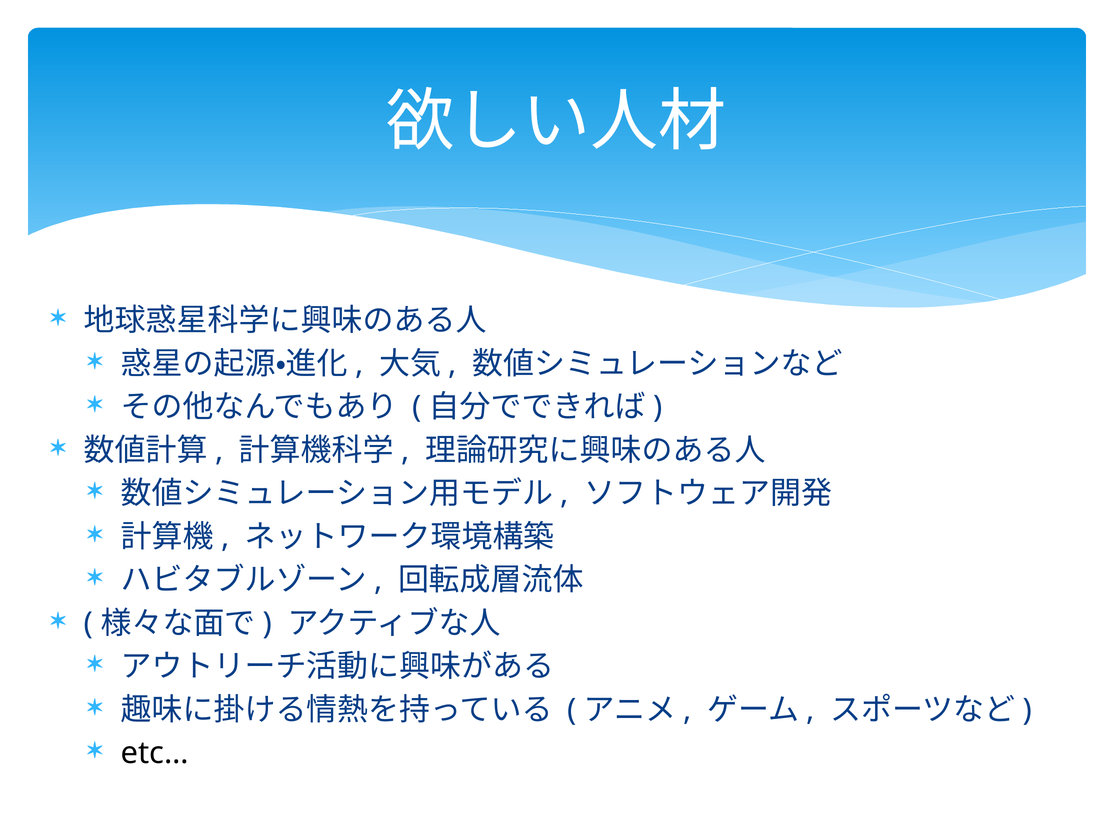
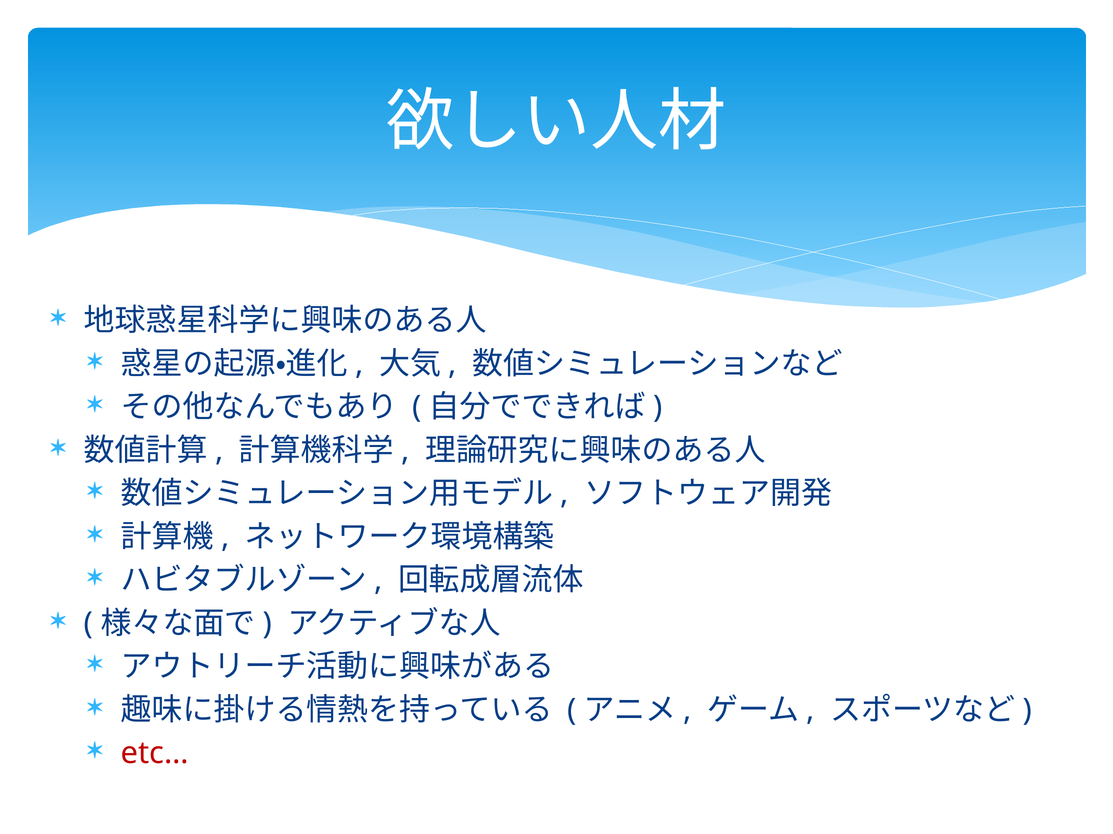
etc… colour: black -> red
